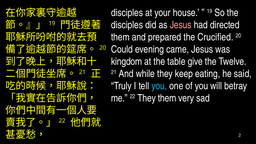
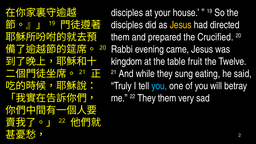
Jesus at (181, 25) colour: pink -> yellow
Could: Could -> Rabbi
give: give -> fruit
keep: keep -> sung
